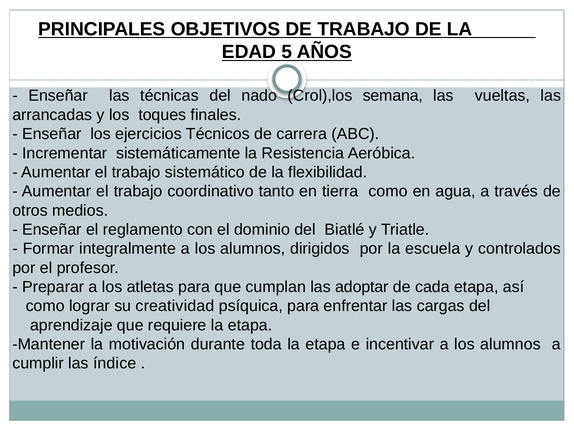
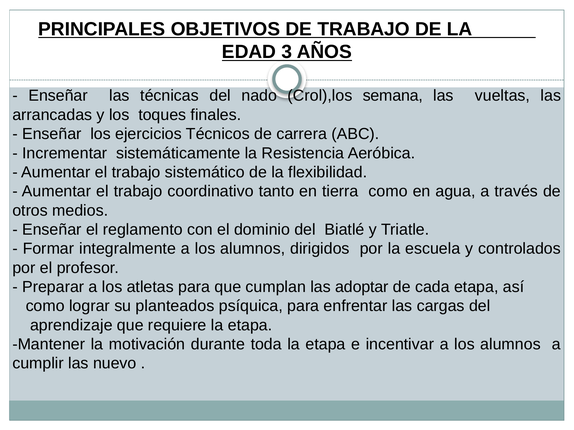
5: 5 -> 3
creatividad: creatividad -> planteados
índice: índice -> nuevo
